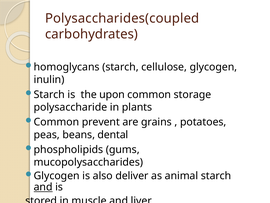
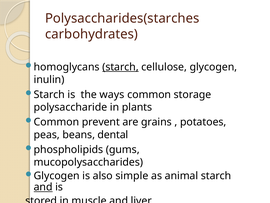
Polysaccharides(coupled: Polysaccharides(coupled -> Polysaccharides(starches
starch at (120, 67) underline: none -> present
upon: upon -> ways
deliver: deliver -> simple
